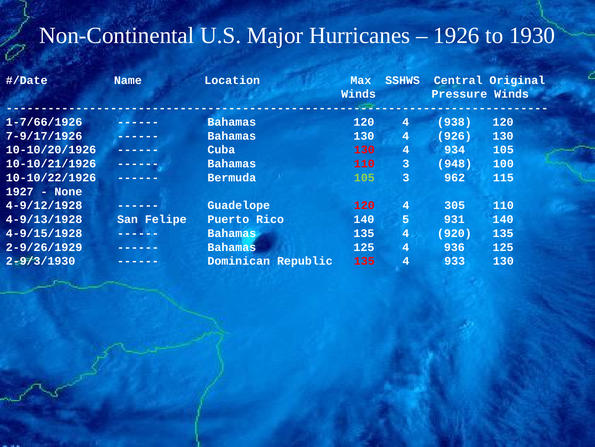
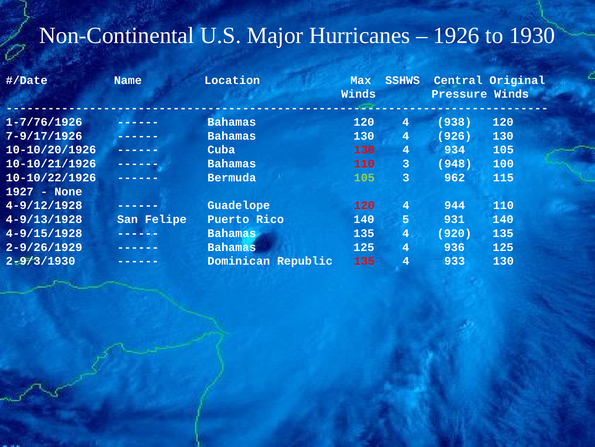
1-7/66/1926: 1-7/66/1926 -> 1-7/76/1926
305: 305 -> 944
